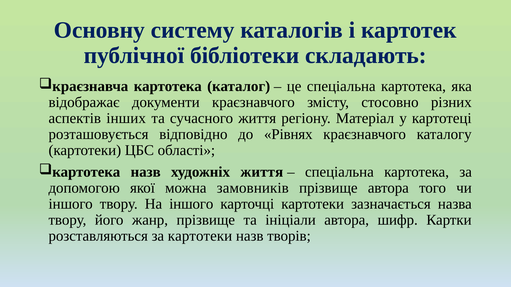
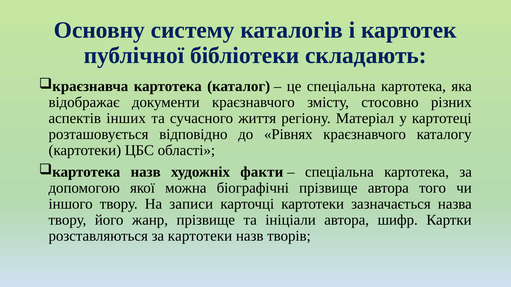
художніх життя: життя -> факти
замовників: замовників -> біографічні
На іншого: іншого -> записи
